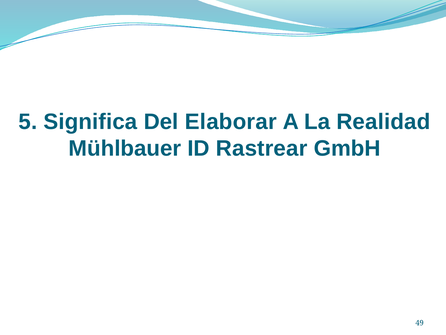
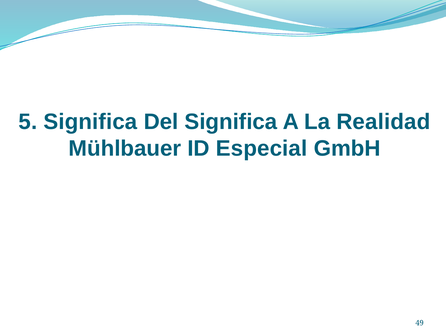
Del Elaborar: Elaborar -> Significa
Rastrear: Rastrear -> Especial
